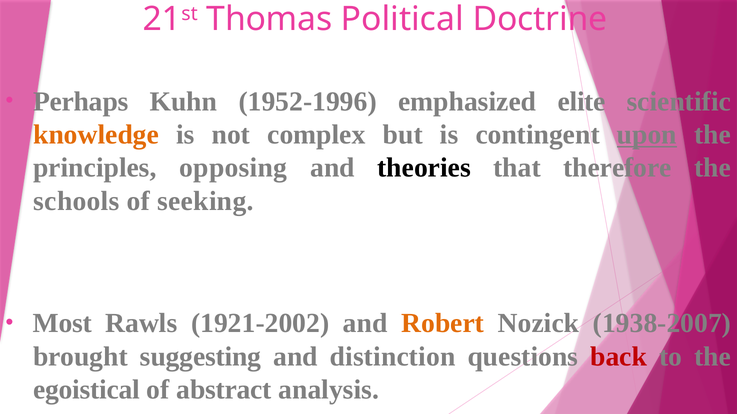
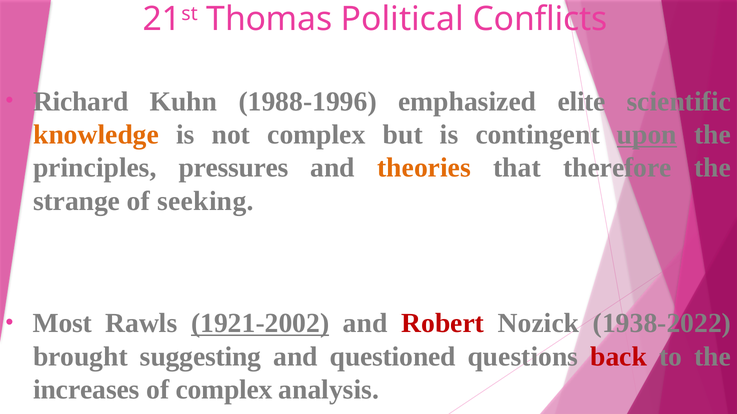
Doctrine: Doctrine -> Conflicts
Perhaps: Perhaps -> Richard
1952-1996: 1952-1996 -> 1988-1996
opposing: opposing -> pressures
theories colour: black -> orange
schools: schools -> strange
1921-2002 underline: none -> present
Robert colour: orange -> red
1938-2007: 1938-2007 -> 1938-2022
distinction: distinction -> questioned
egoistical: egoistical -> increases
of abstract: abstract -> complex
